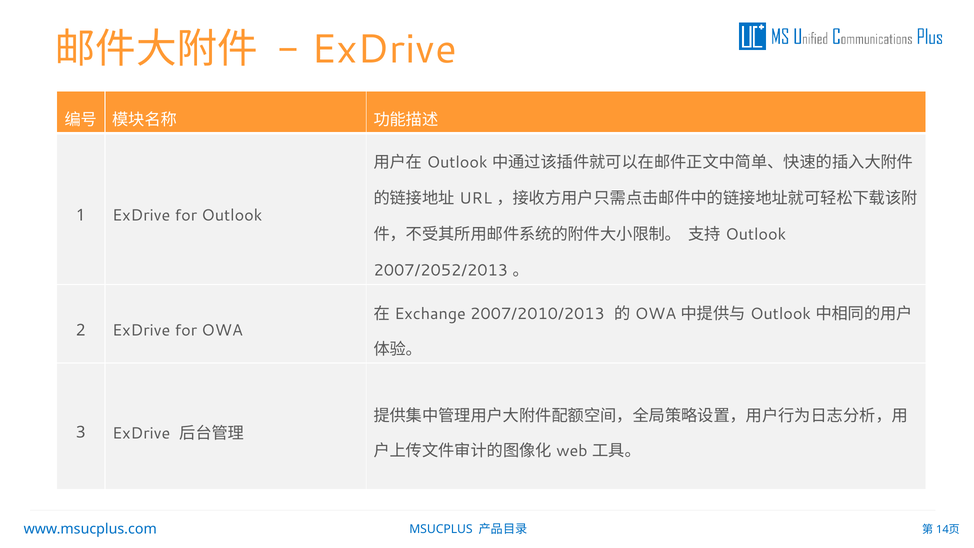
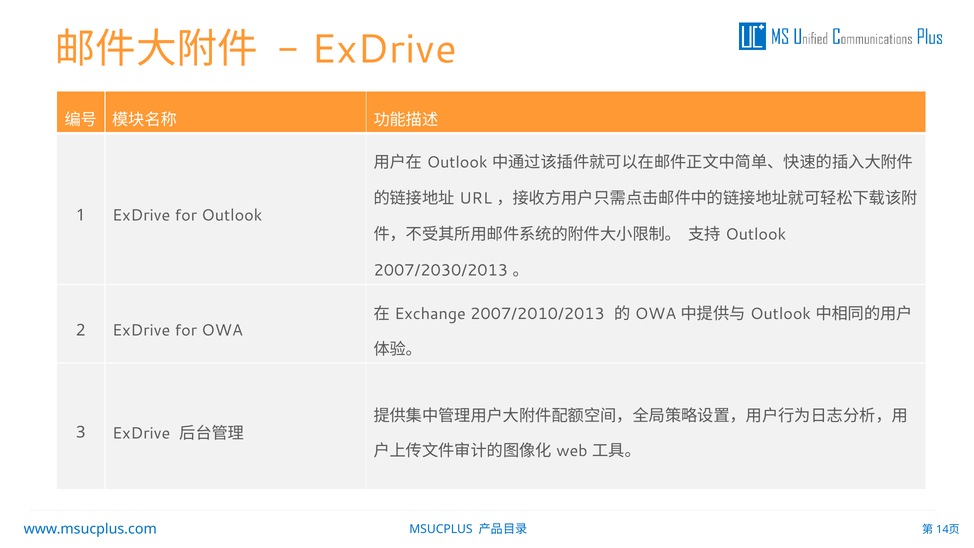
2007/2052/2013: 2007/2052/2013 -> 2007/2030/2013
